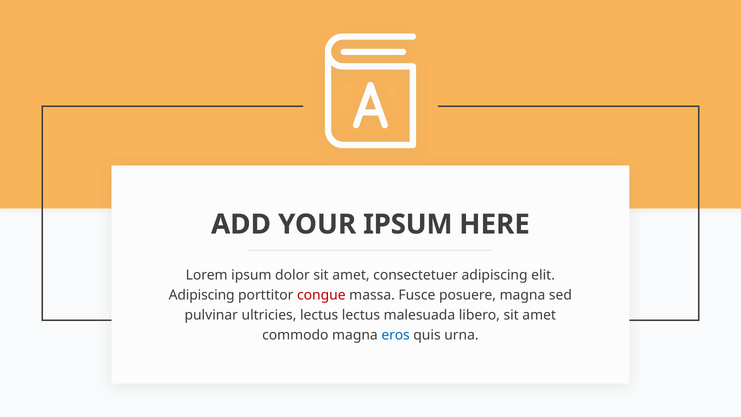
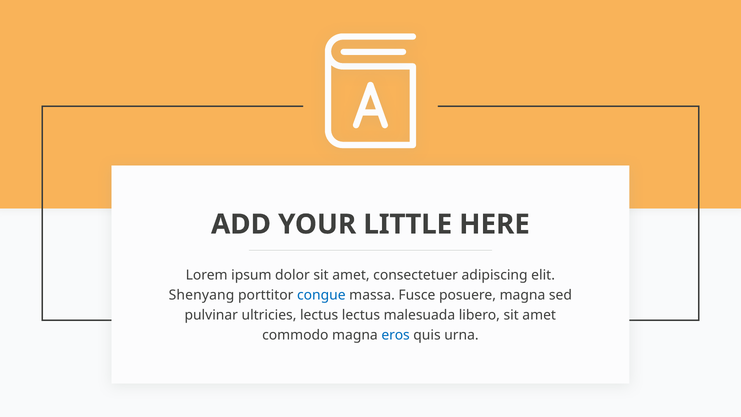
YOUR IPSUM: IPSUM -> LITTLE
Adipiscing at (202, 295): Adipiscing -> Shenyang
congue colour: red -> blue
